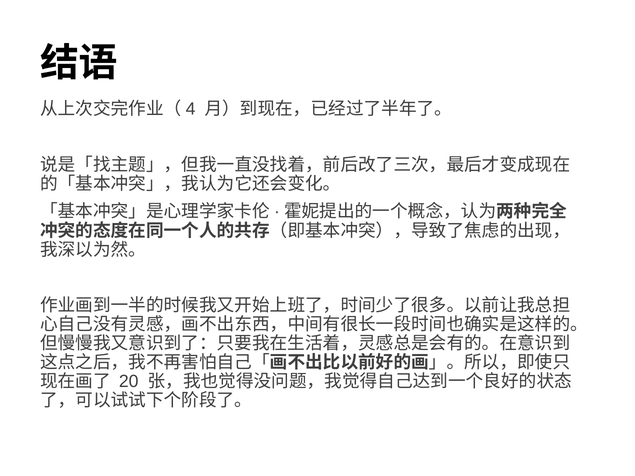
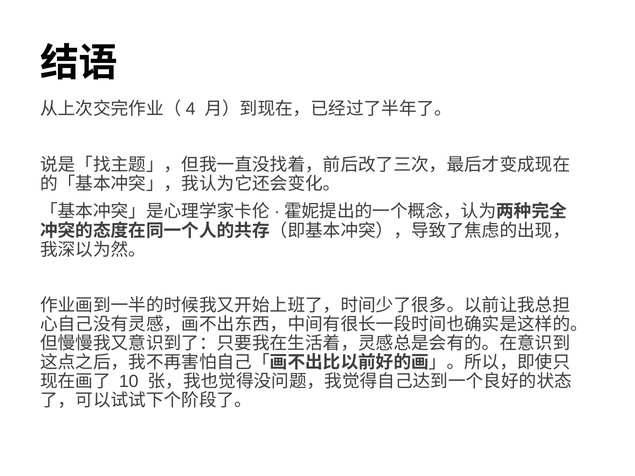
20: 20 -> 10
